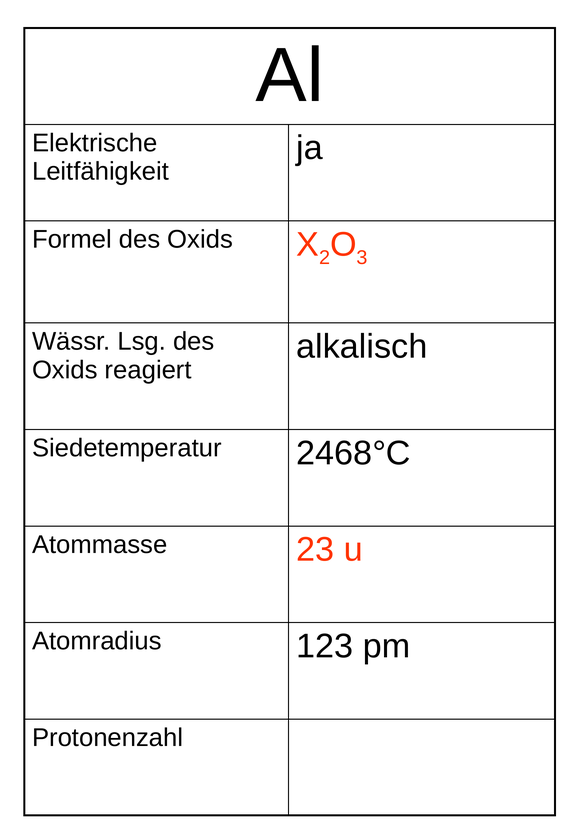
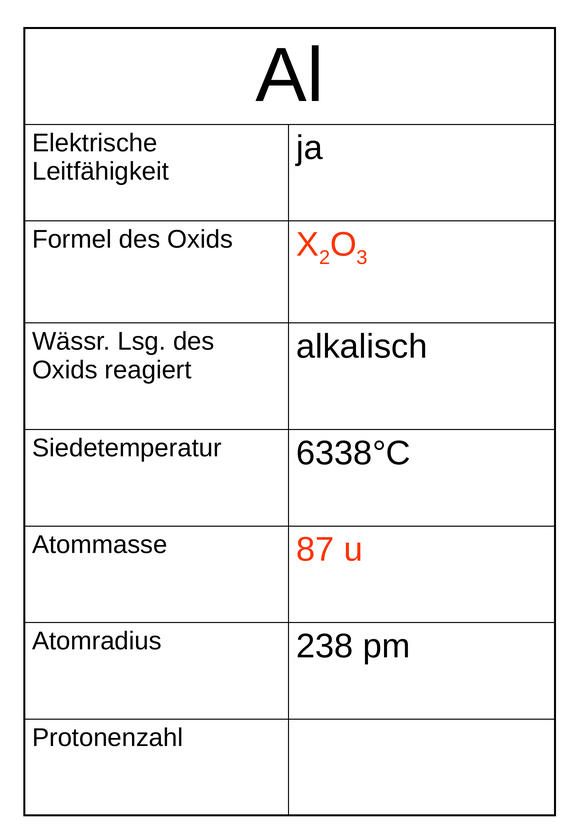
2468°C: 2468°C -> 6338°C
23: 23 -> 87
123: 123 -> 238
